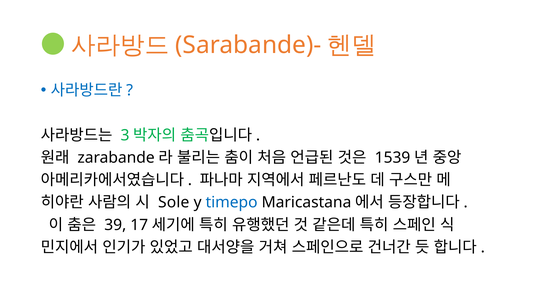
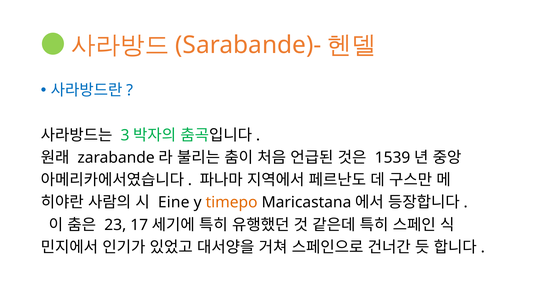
Sole: Sole -> Eine
timepo colour: blue -> orange
39: 39 -> 23
